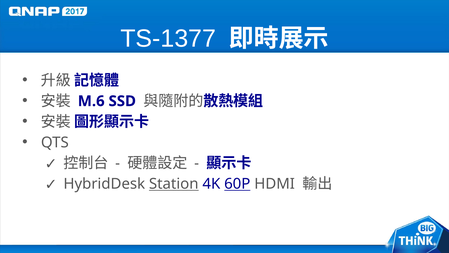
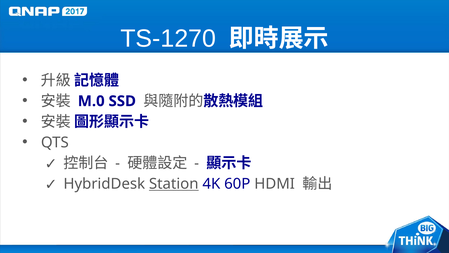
TS-1377: TS-1377 -> TS-1270
M.6: M.6 -> M.0
60P underline: present -> none
